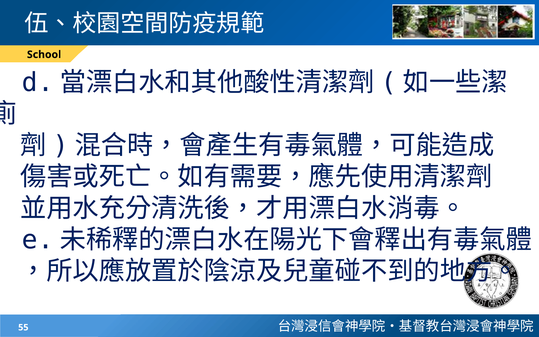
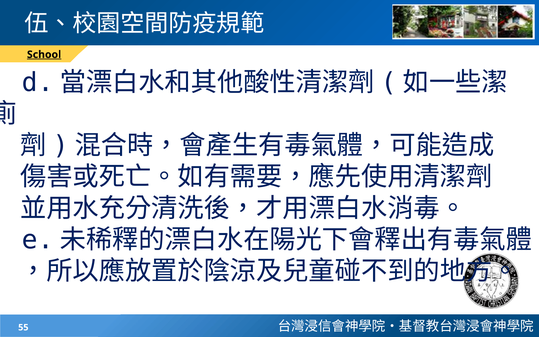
School underline: none -> present
